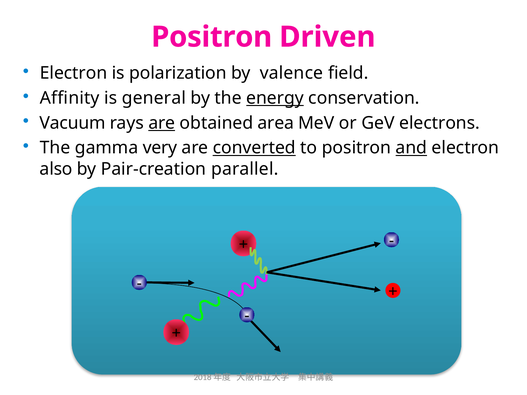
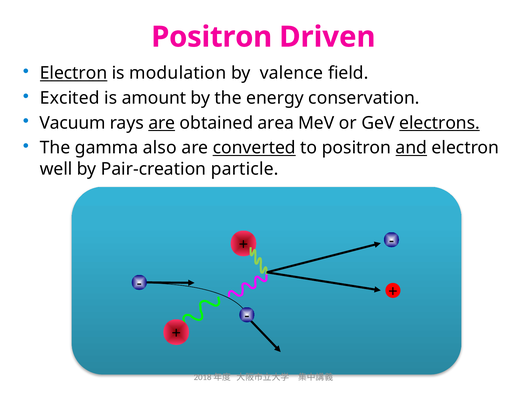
Electron at (74, 73) underline: none -> present
polarization: polarization -> modulation
Affinity: Affinity -> Excited
general: general -> amount
energy underline: present -> none
electrons underline: none -> present
very: very -> also
also: also -> well
parallel: parallel -> particle
